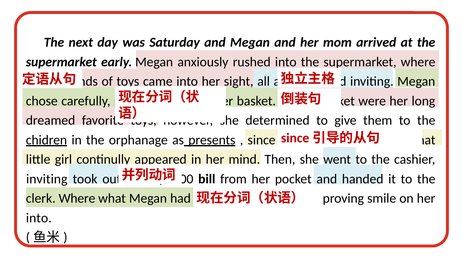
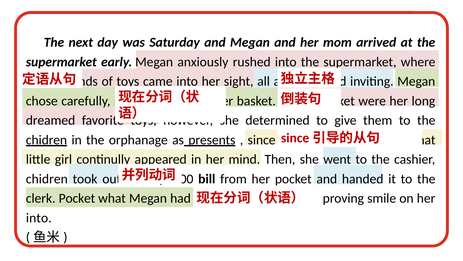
inviting at (47, 178): inviting -> chidren
clerk Where: Where -> Pocket
